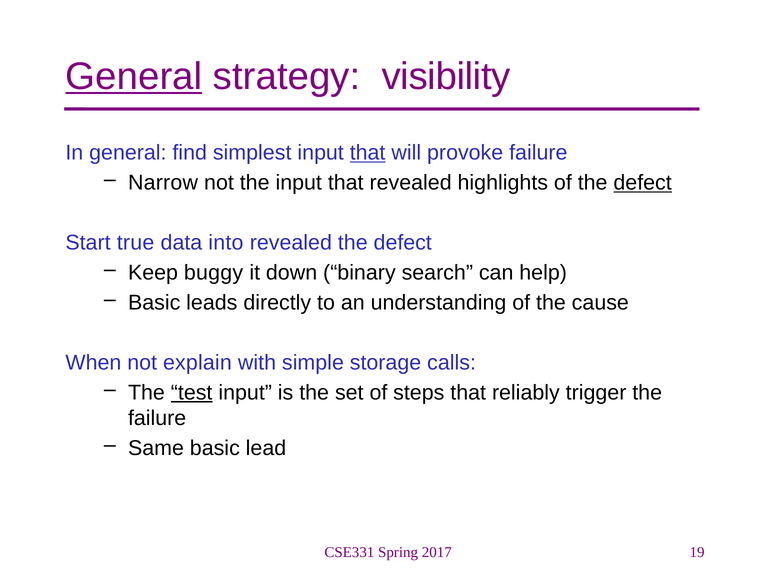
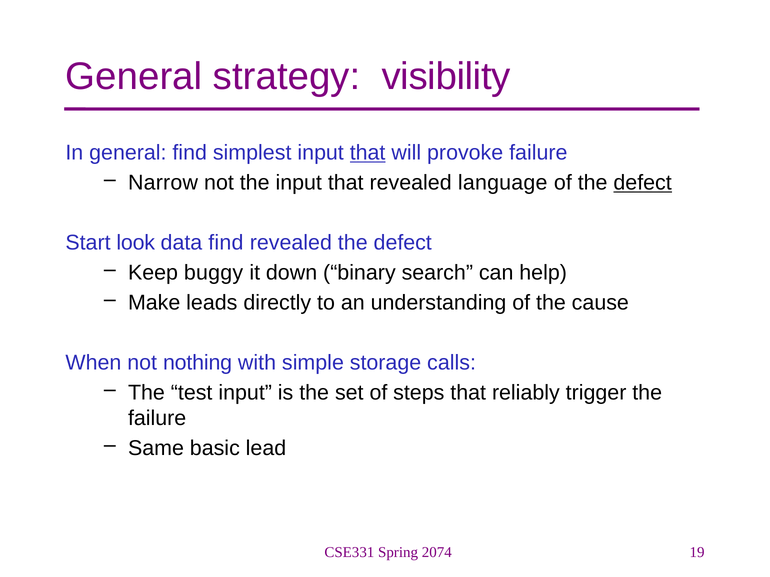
General at (134, 76) underline: present -> none
highlights: highlights -> language
true: true -> look
data into: into -> find
Basic at (154, 303): Basic -> Make
explain: explain -> nothing
test underline: present -> none
2017: 2017 -> 2074
